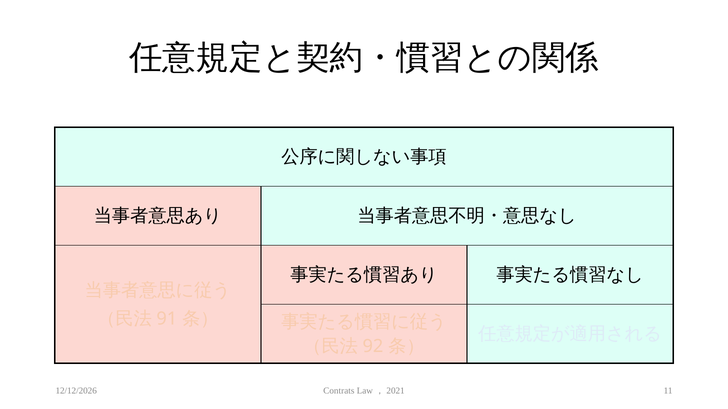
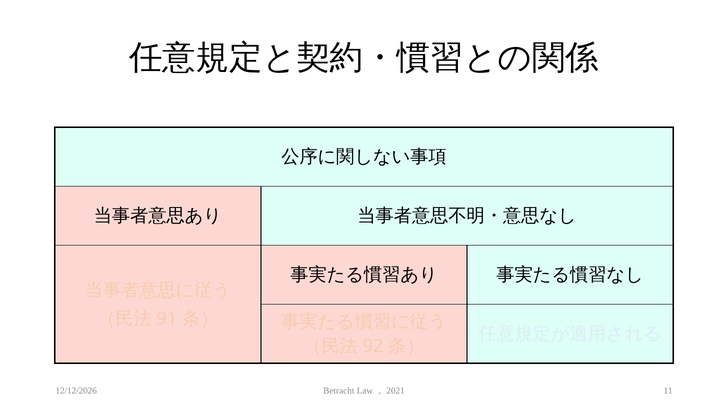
Contrats: Contrats -> Betracht
